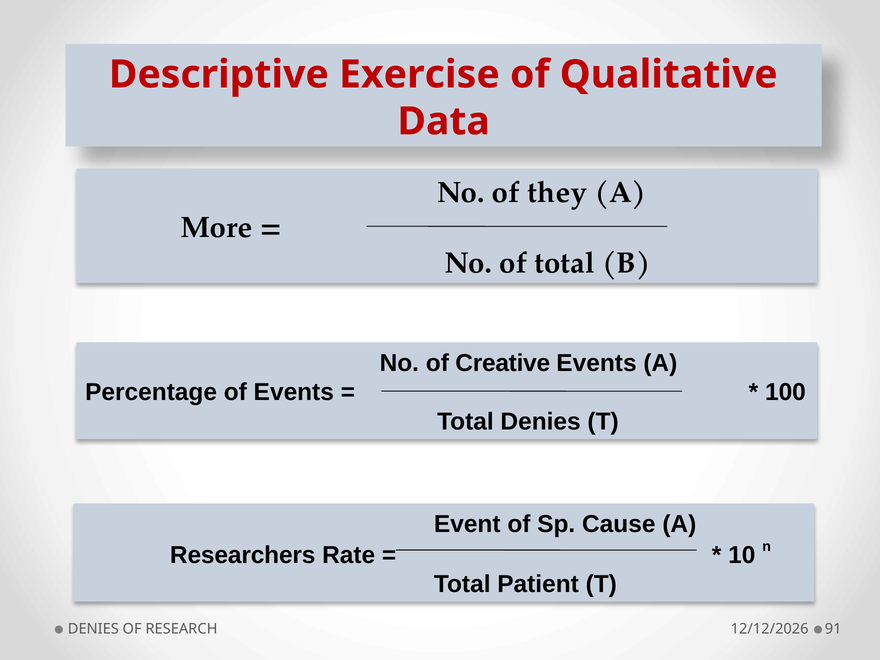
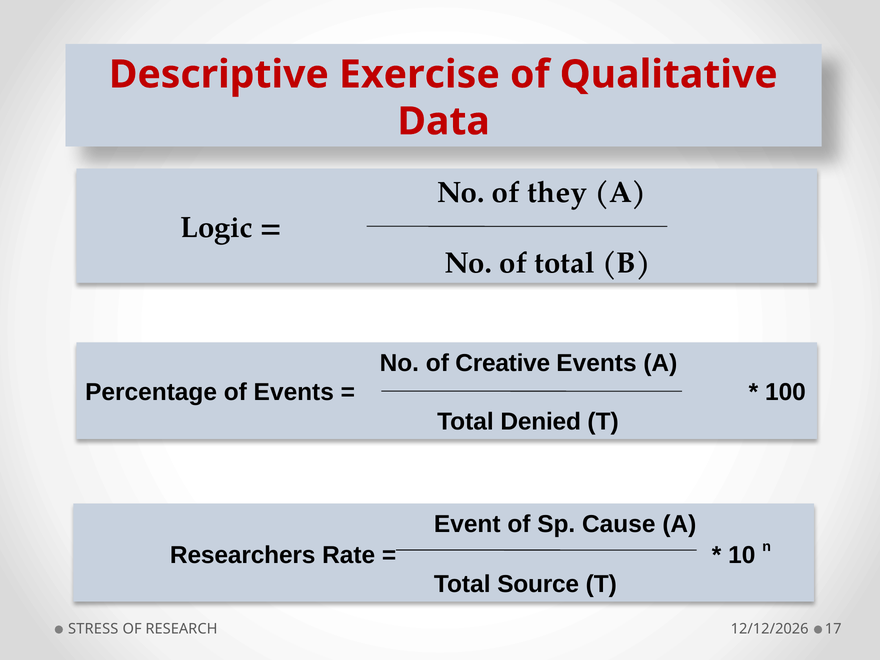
More: More -> Logic
Total Denies: Denies -> Denied
Patient: Patient -> Source
DENIES at (93, 629): DENIES -> STRESS
91: 91 -> 17
